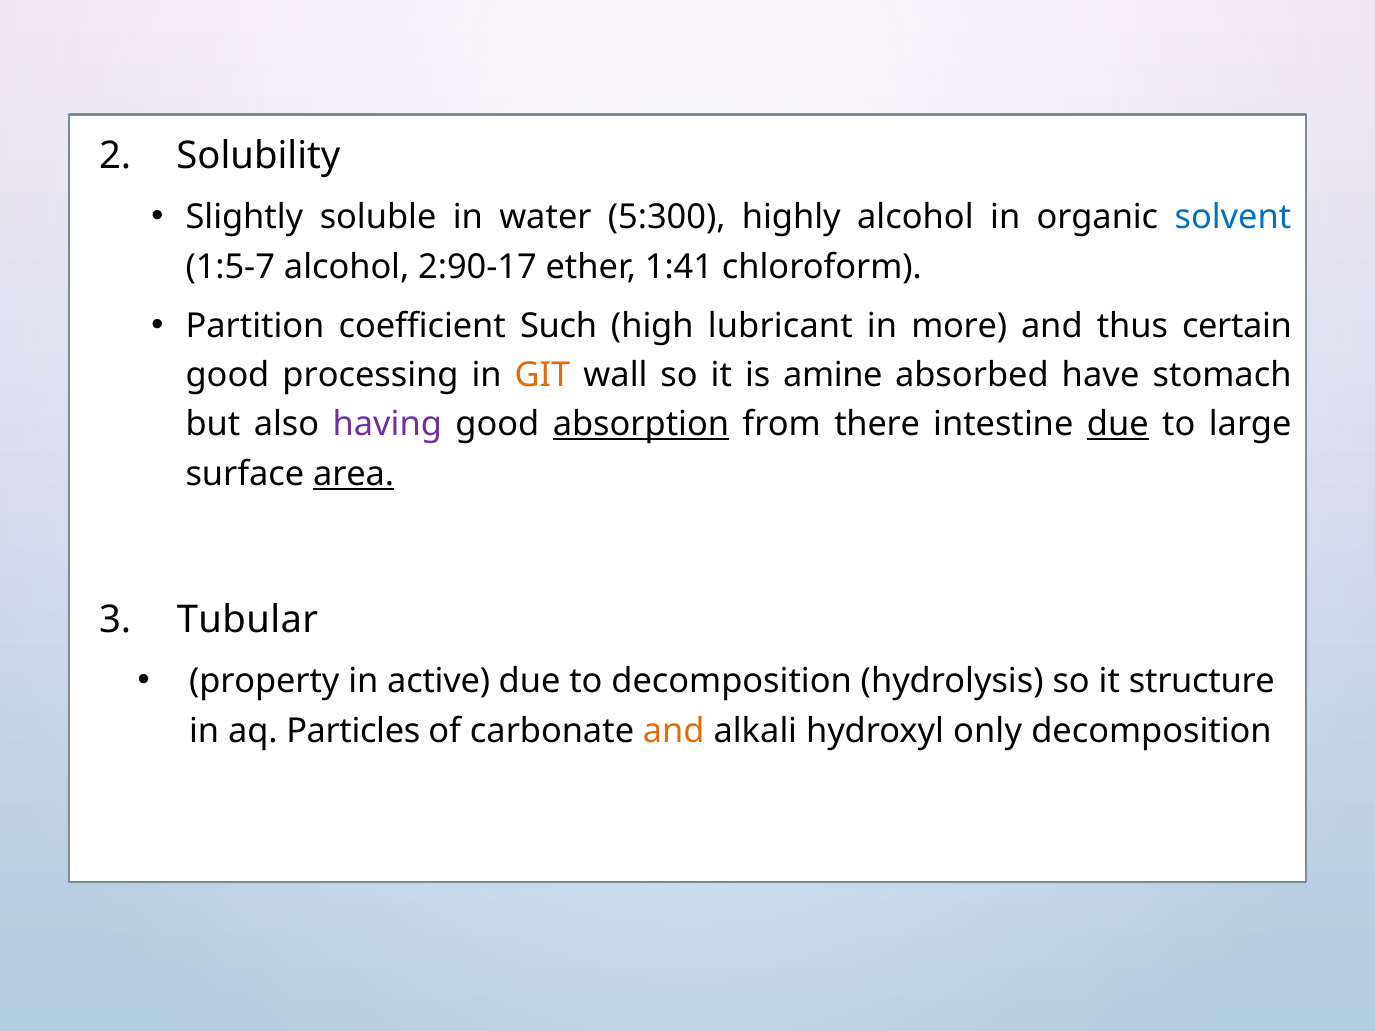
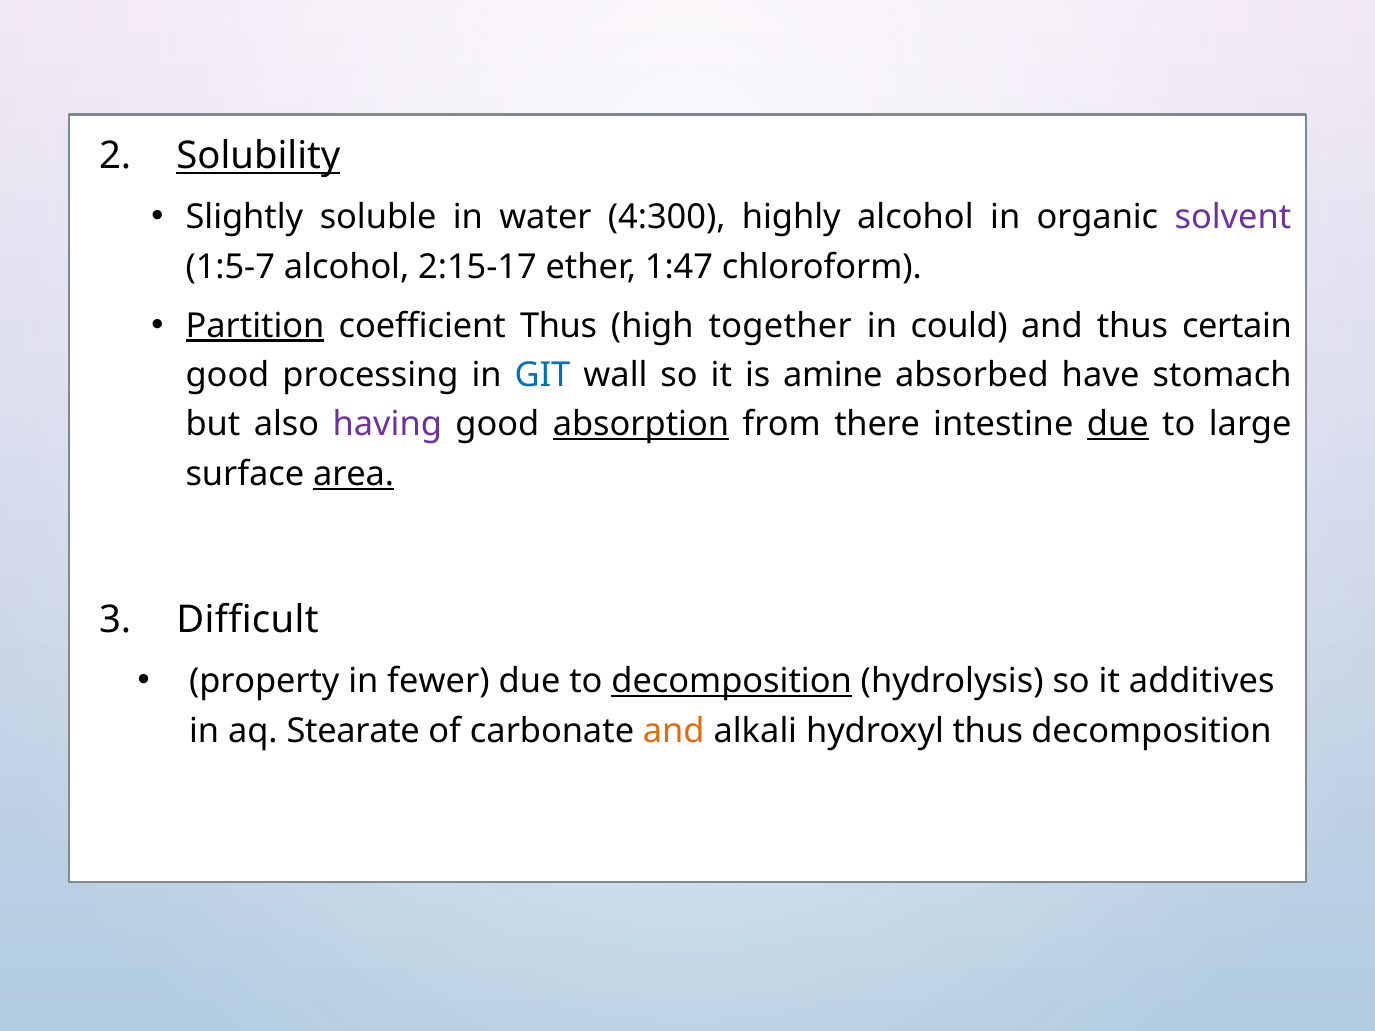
Solubility underline: none -> present
5:300: 5:300 -> 4:300
solvent colour: blue -> purple
2:90-17: 2:90-17 -> 2:15-17
1:41: 1:41 -> 1:47
Partition underline: none -> present
coefficient Such: Such -> Thus
lubricant: lubricant -> together
more: more -> could
GIT colour: orange -> blue
Tubular: Tubular -> Difficult
active: active -> fewer
decomposition at (732, 682) underline: none -> present
structure: structure -> additives
Particles: Particles -> Stearate
hydroxyl only: only -> thus
